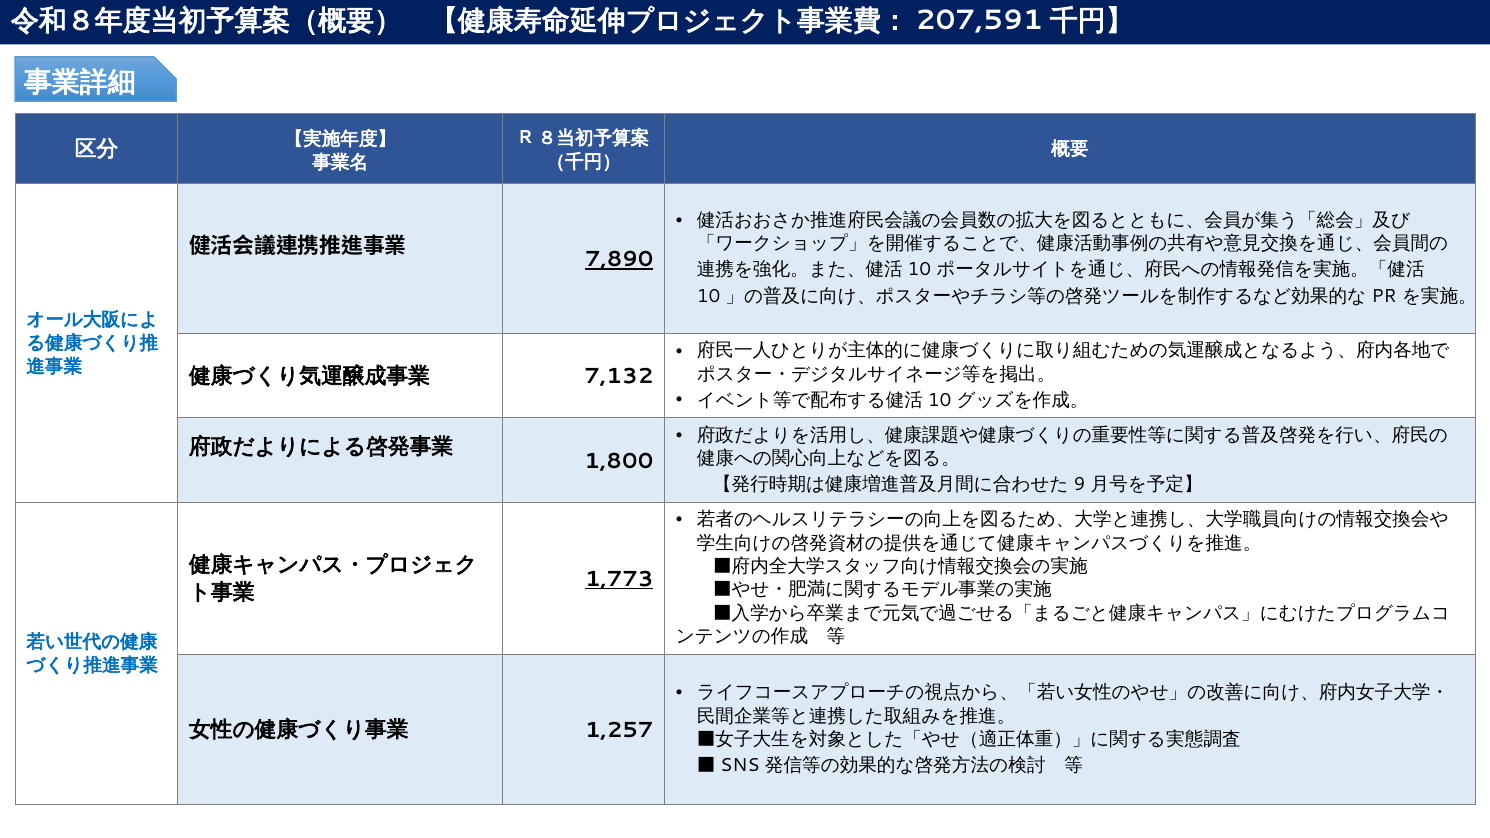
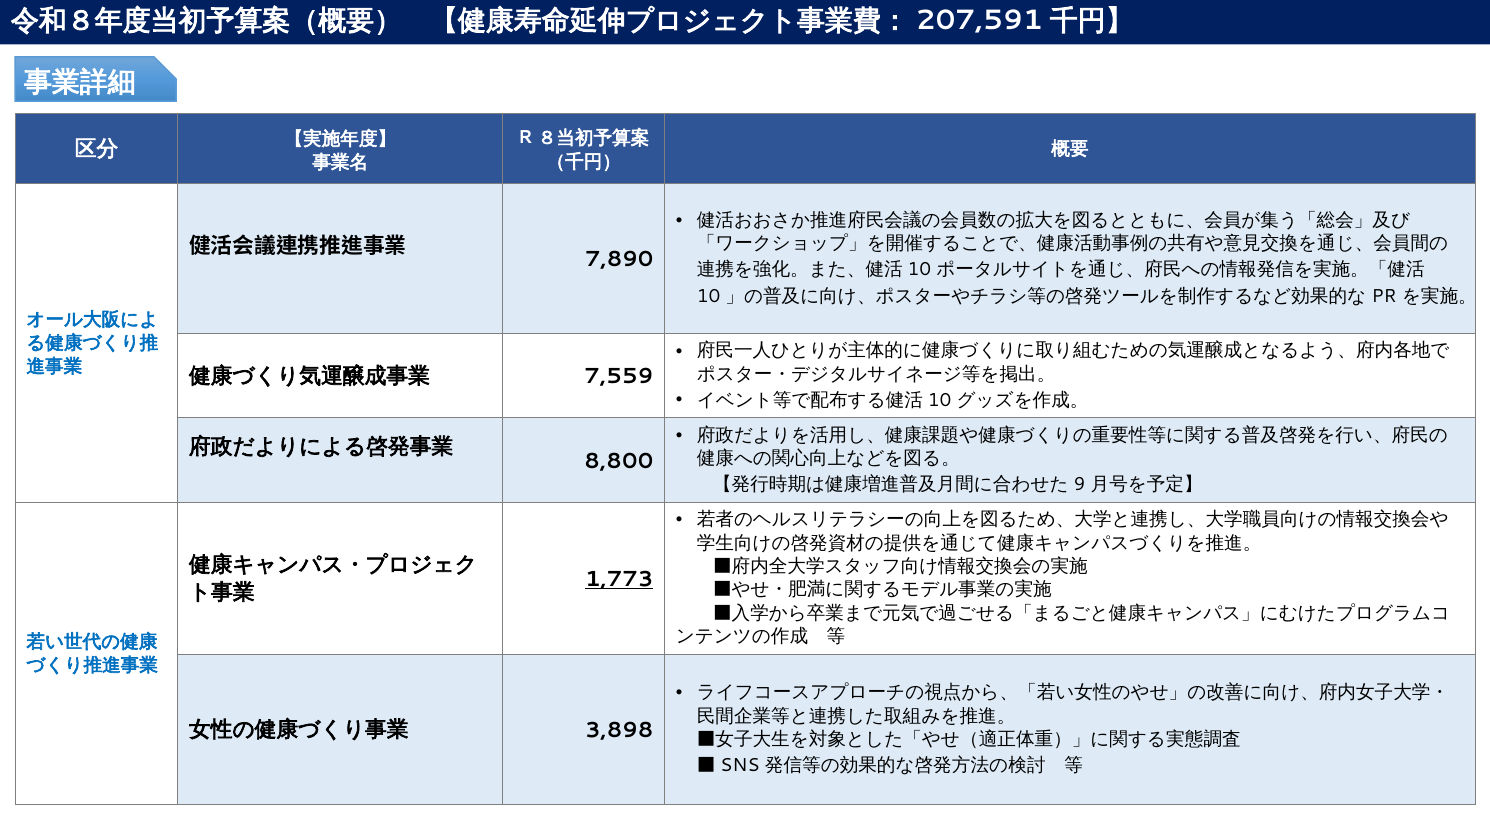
7,890 underline: present -> none
7,132: 7,132 -> 7,559
1,800: 1,800 -> 8,800
1,257: 1,257 -> 3,898
